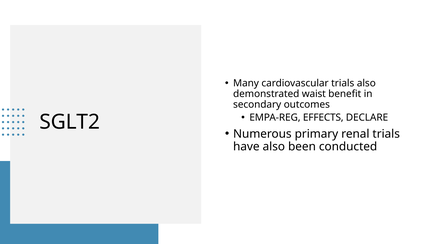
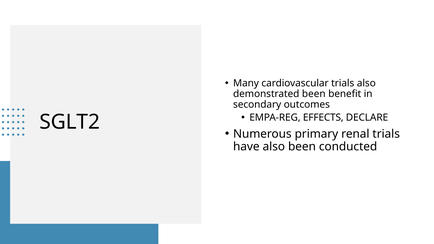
demonstrated waist: waist -> been
